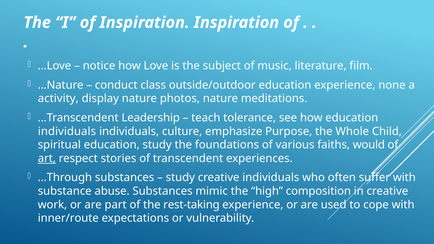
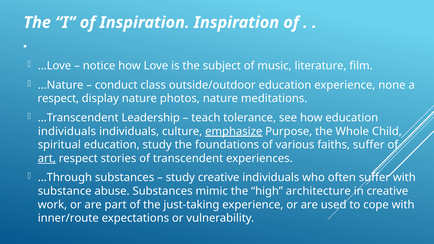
activity at (58, 99): activity -> respect
emphasize underline: none -> present
faiths would: would -> suffer
composition: composition -> architecture
rest-taking: rest-taking -> just-taking
